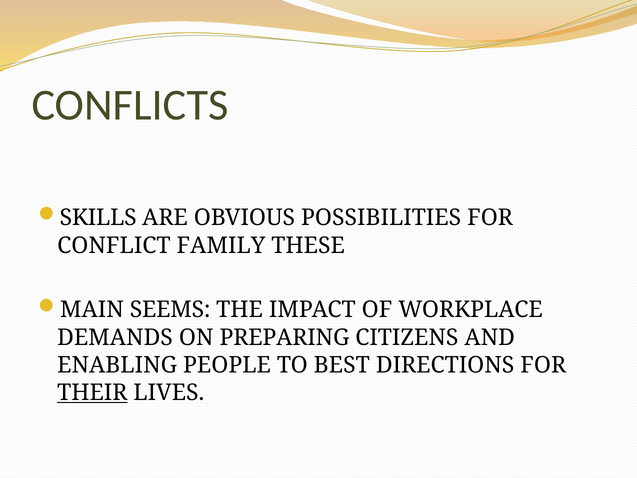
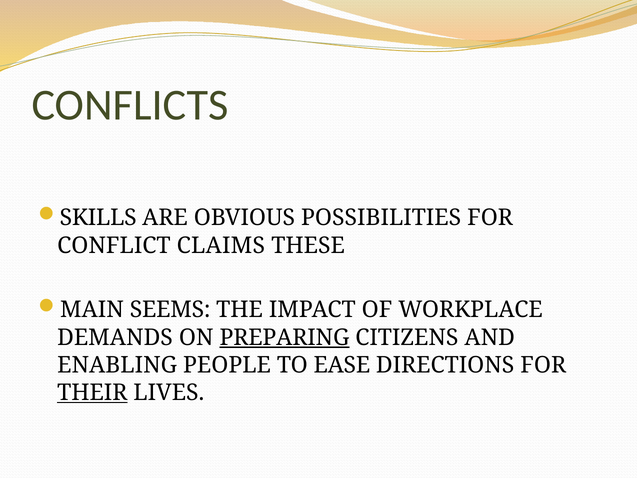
FAMILY: FAMILY -> CLAIMS
PREPARING underline: none -> present
BEST: BEST -> EASE
